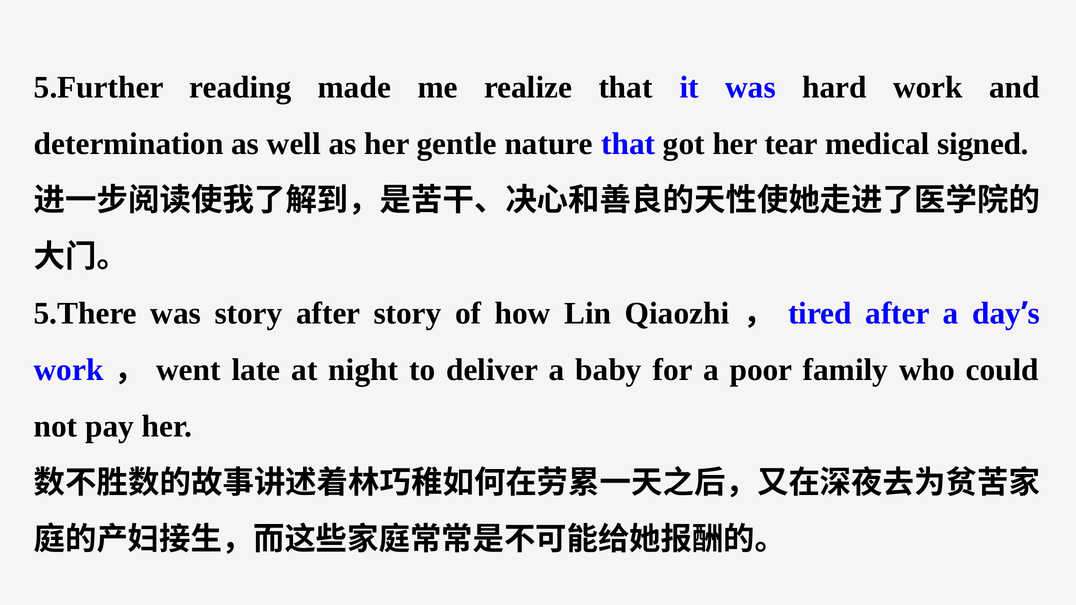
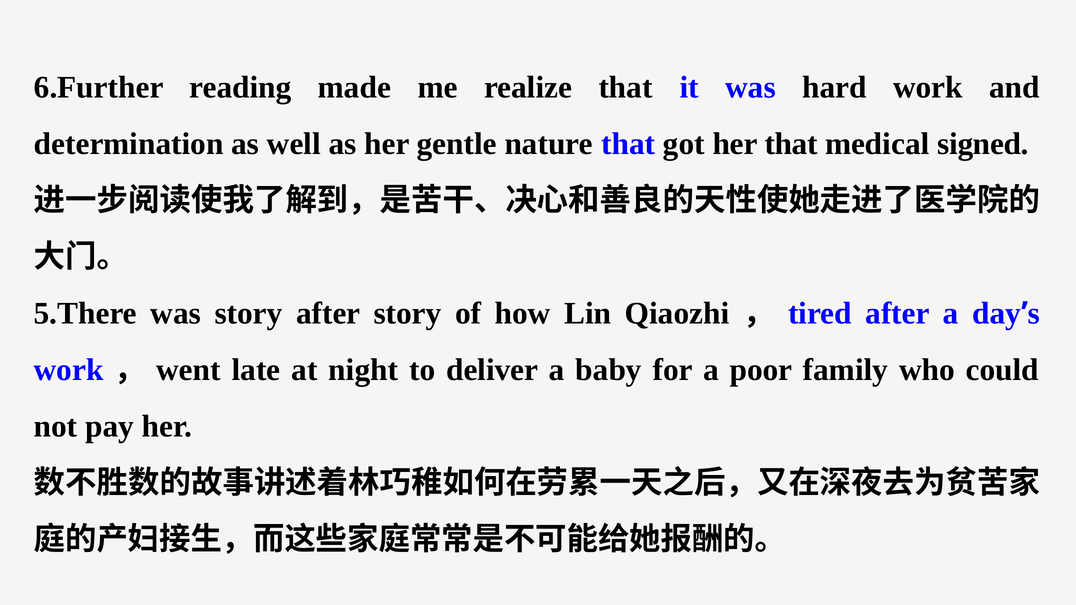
5.Further: 5.Further -> 6.Further
her tear: tear -> that
